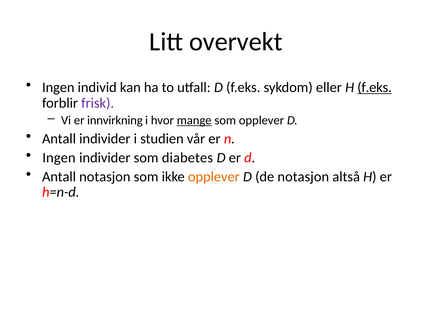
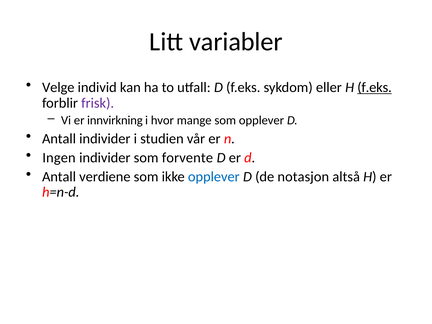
overvekt: overvekt -> variabler
Ingen at (58, 87): Ingen -> Velge
mange underline: present -> none
diabetes: diabetes -> forvente
Antall notasjon: notasjon -> verdiene
opplever at (214, 177) colour: orange -> blue
